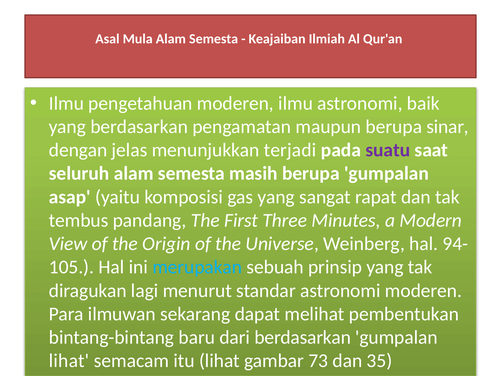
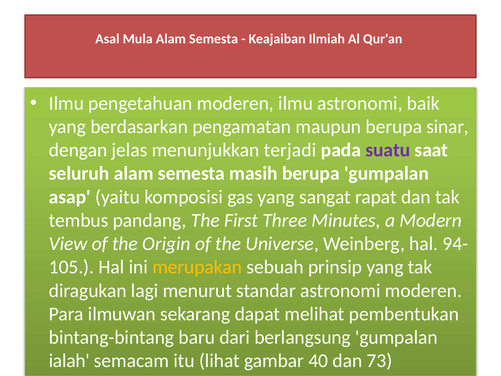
merupakan colour: light blue -> yellow
dari berdasarkan: berdasarkan -> berlangsung
lihat at (69, 361): lihat -> ialah
73: 73 -> 40
35: 35 -> 73
